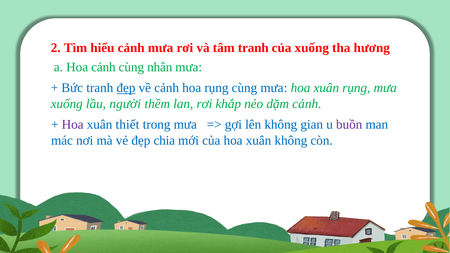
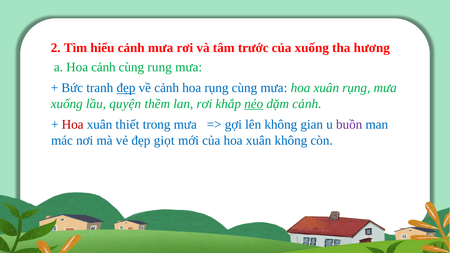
tâm tranh: tranh -> trước
nhân: nhân -> rung
người: người -> quyện
nẻo underline: none -> present
Hoa at (73, 125) colour: purple -> red
chia: chia -> giọt
